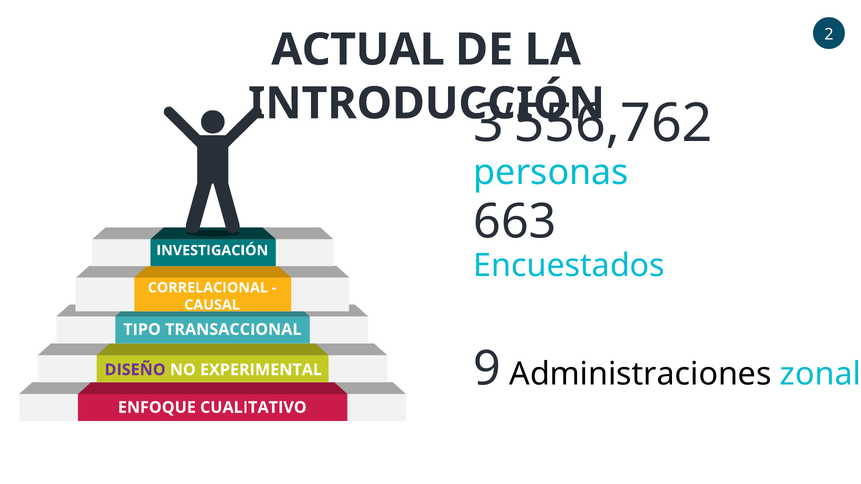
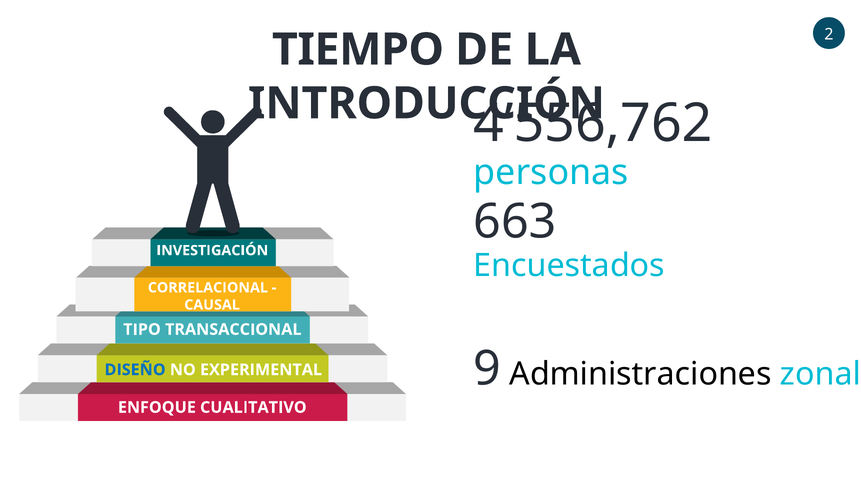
ACTUAL: ACTUAL -> TIEMPO
3’556,762: 3’556,762 -> 4’556,762
DISEÑO colour: purple -> blue
